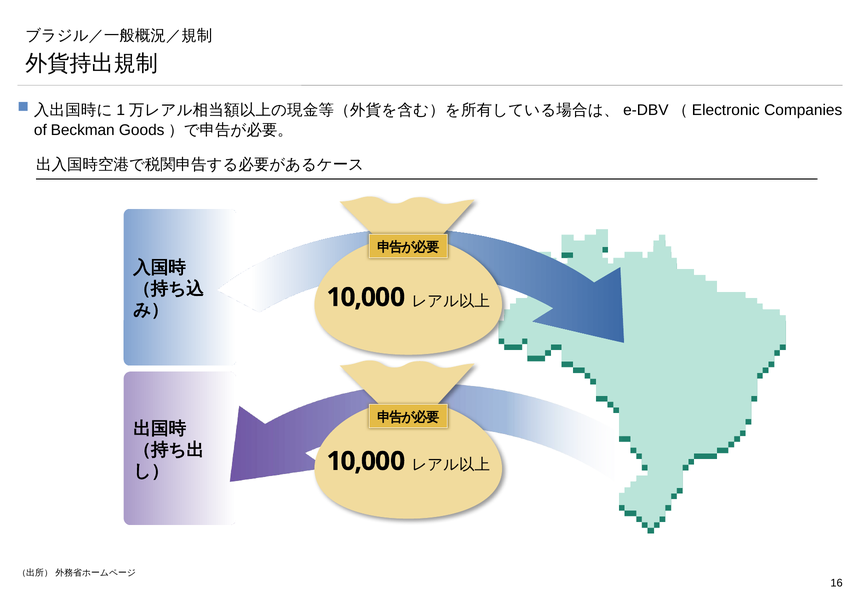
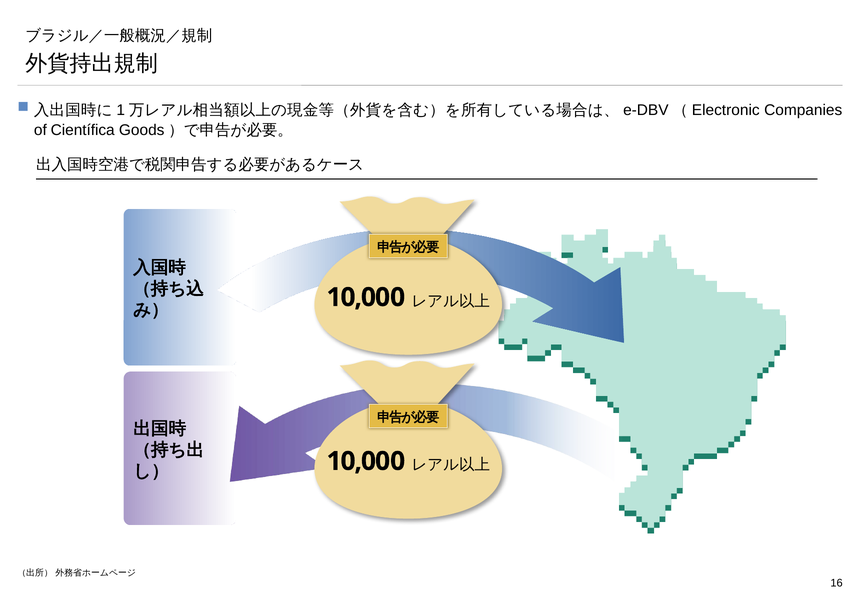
Beckman: Beckman -> Científica
